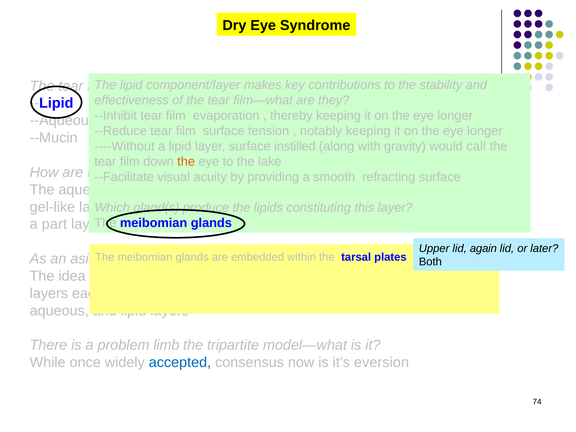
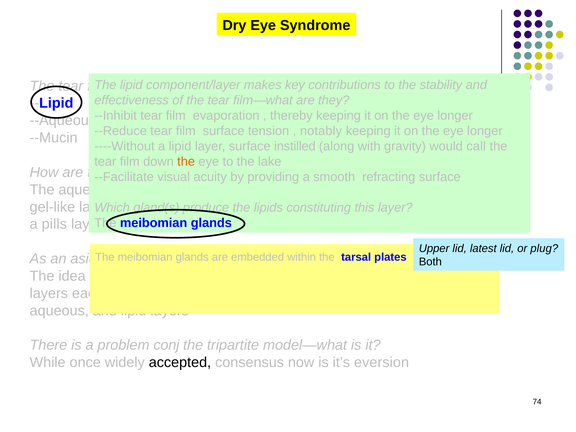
part: part -> pills
again: again -> latest
later: later -> plug
limb: limb -> conj
accepted colour: blue -> black
